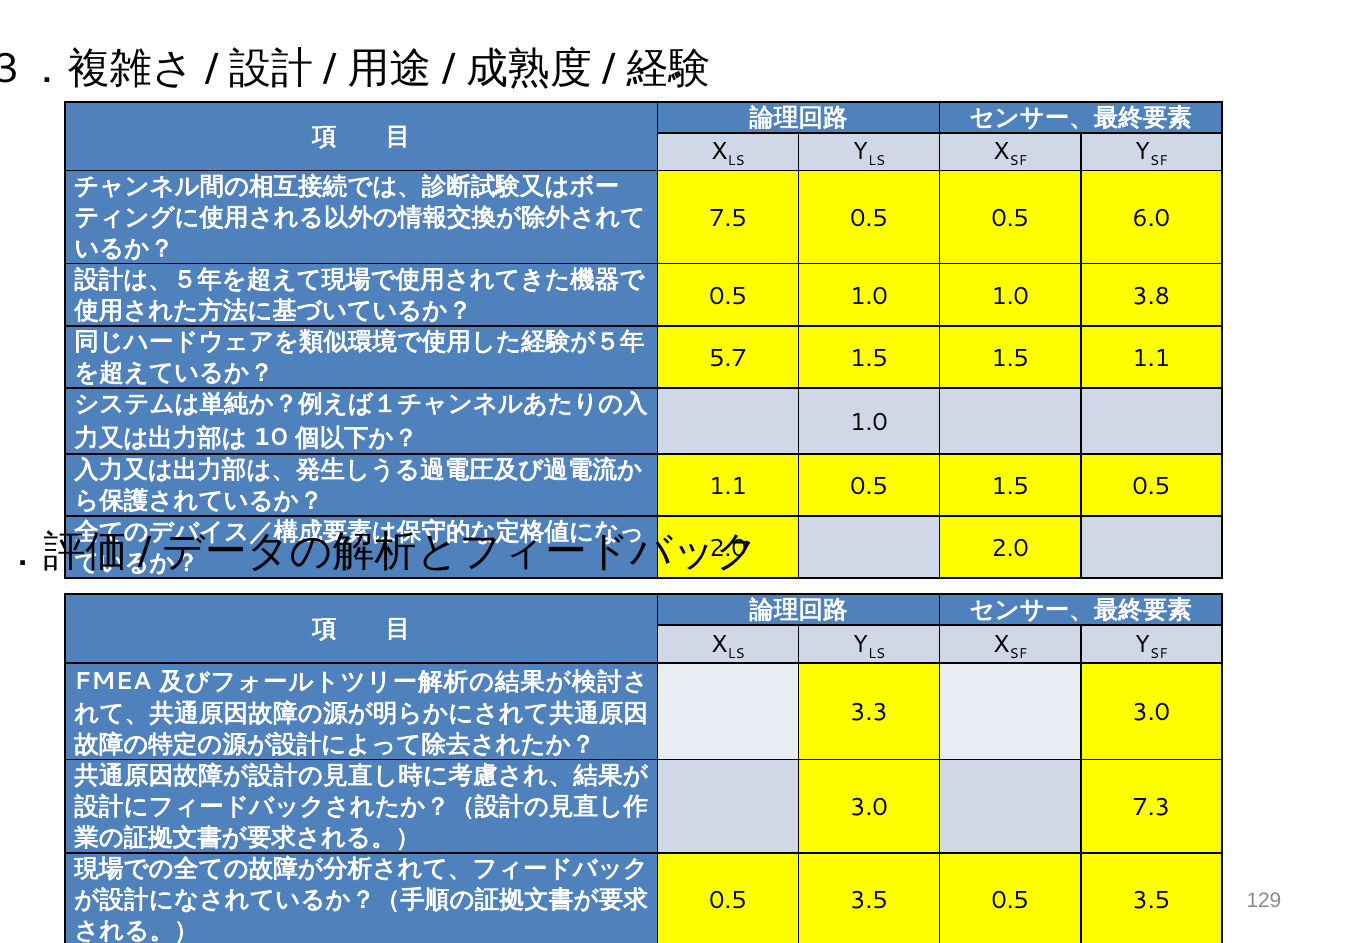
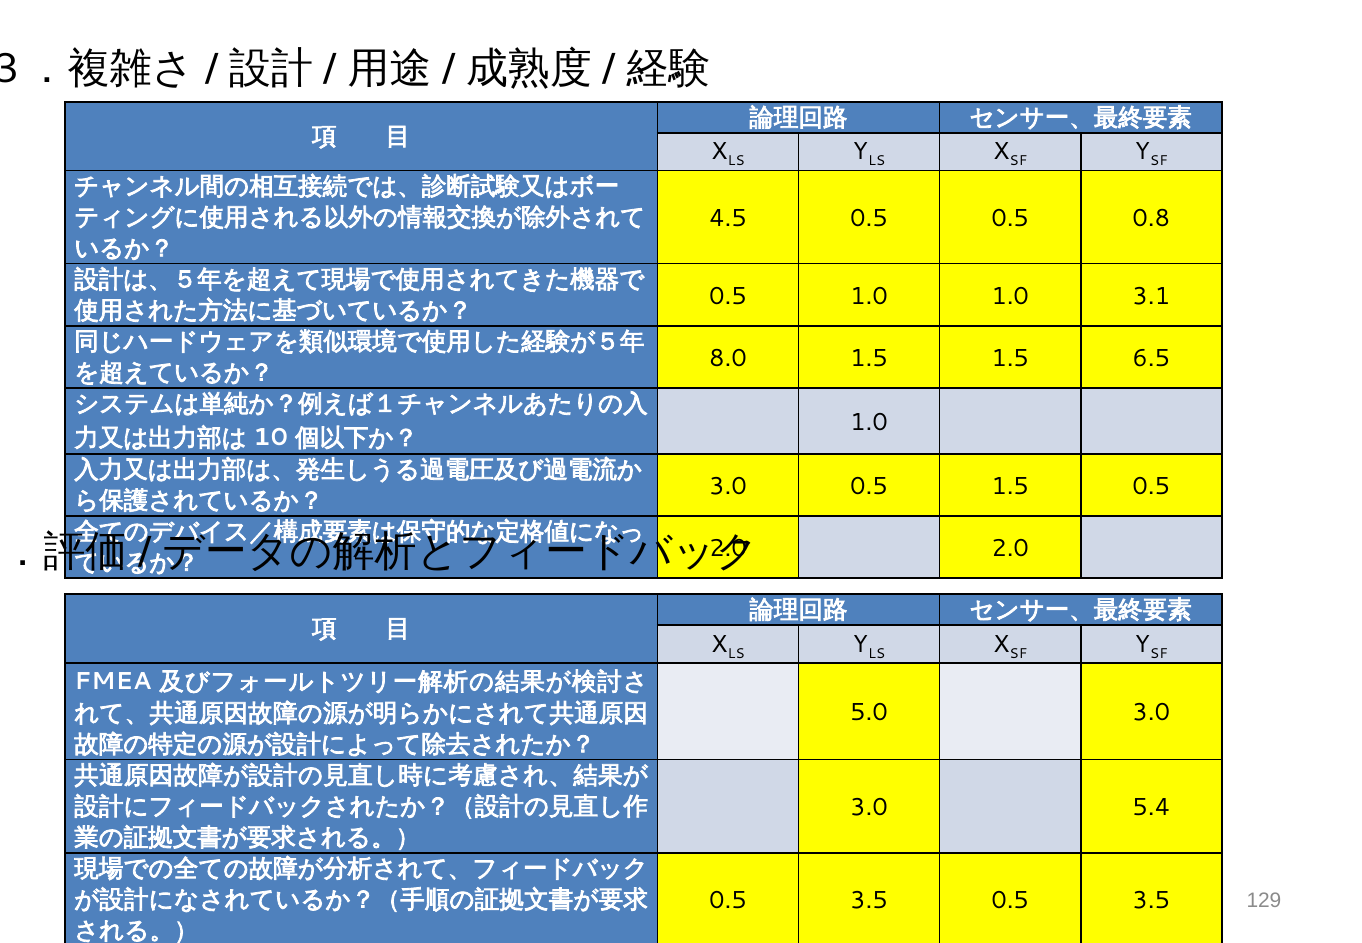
7.5: 7.5 -> 4.5
6.0: 6.0 -> 0.8
3.8: 3.8 -> 3.1
5.7: 5.7 -> 8.0
1.5 1.1: 1.1 -> 6.5
1.1 at (728, 486): 1.1 -> 3.0
3.3: 3.3 -> 5.0
7.3: 7.3 -> 5.4
